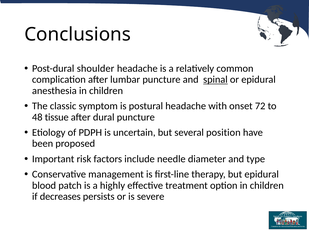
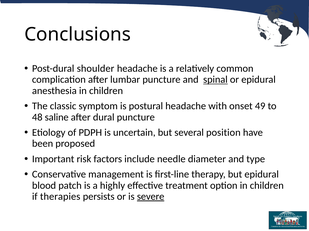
72: 72 -> 49
tissue: tissue -> saline
decreases: decreases -> therapies
severe underline: none -> present
